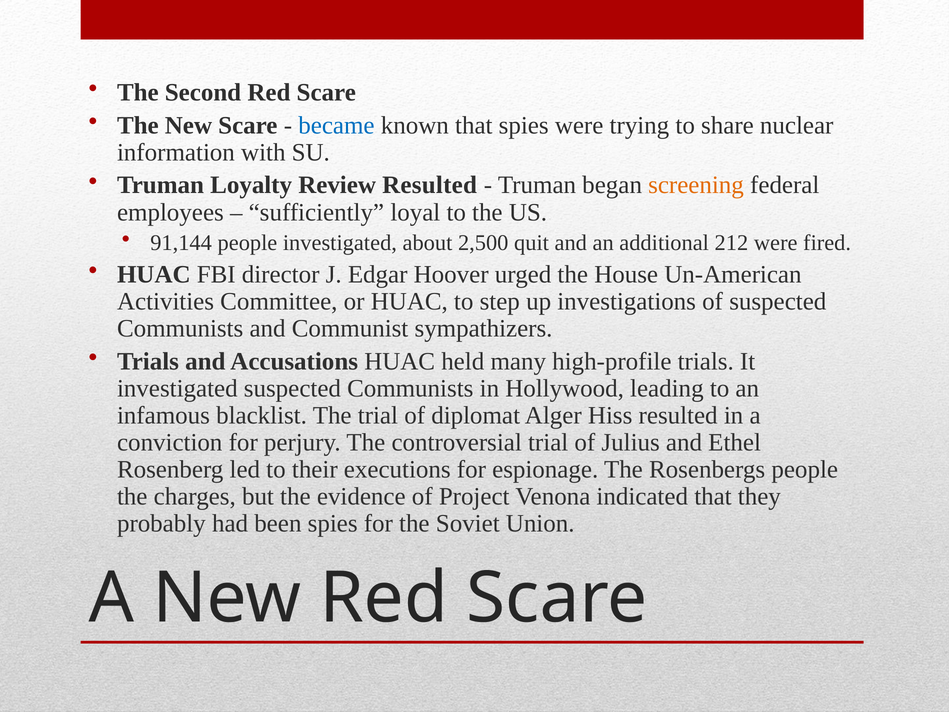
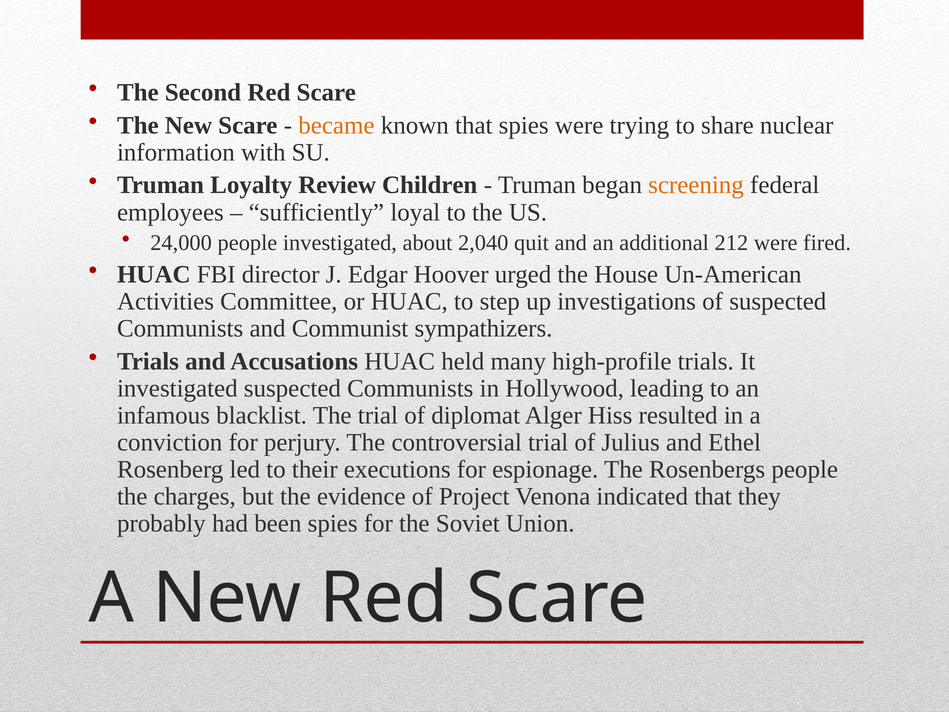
became colour: blue -> orange
Review Resulted: Resulted -> Children
91,144: 91,144 -> 24,000
2,500: 2,500 -> 2,040
